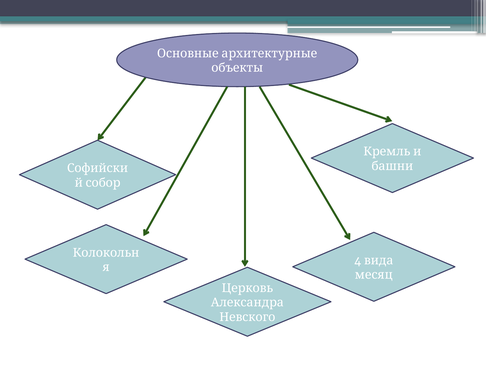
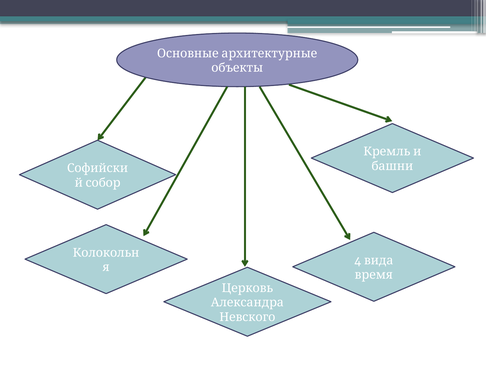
месяц: месяц -> время
